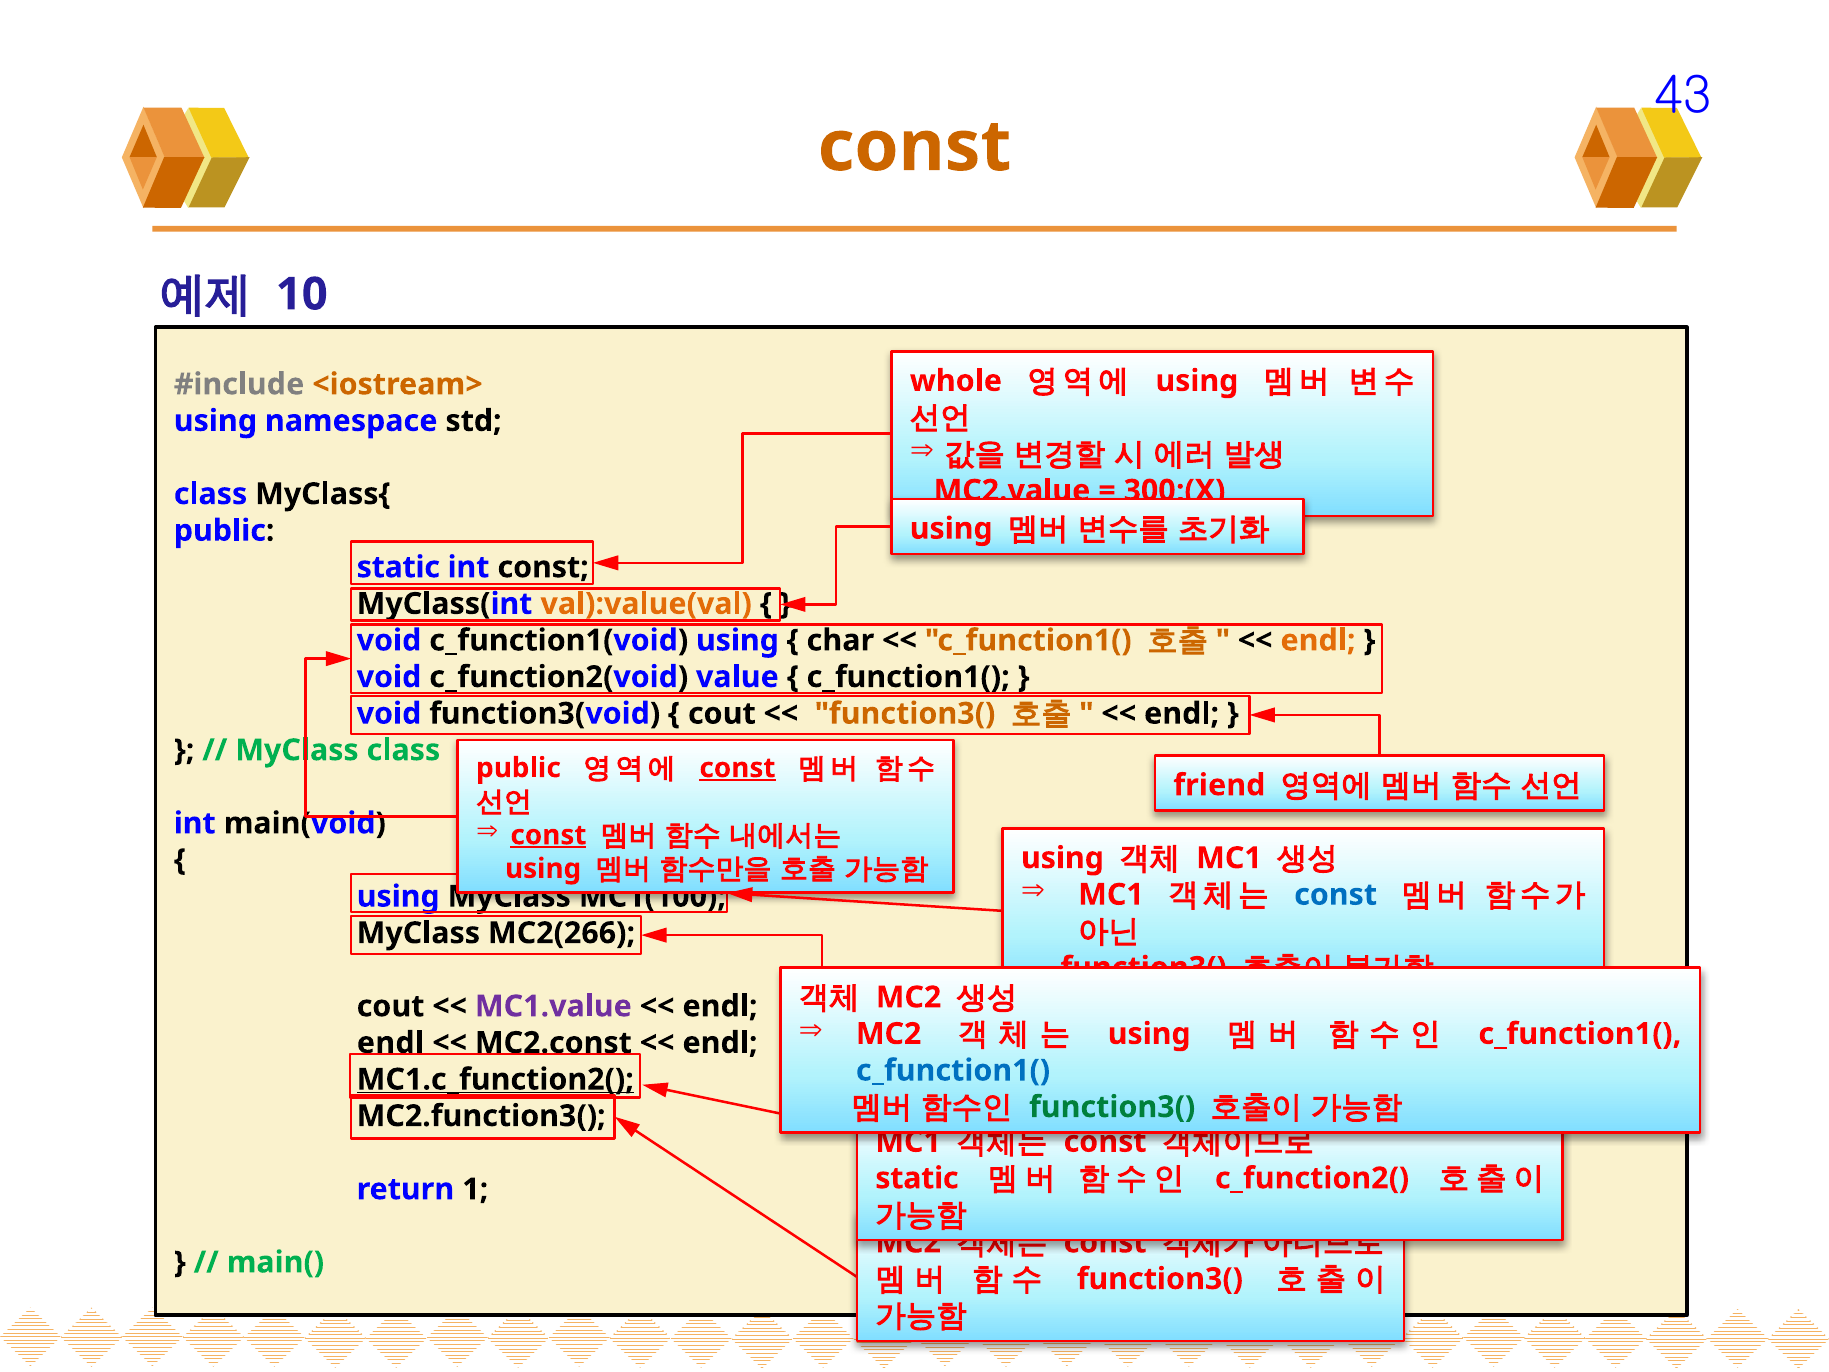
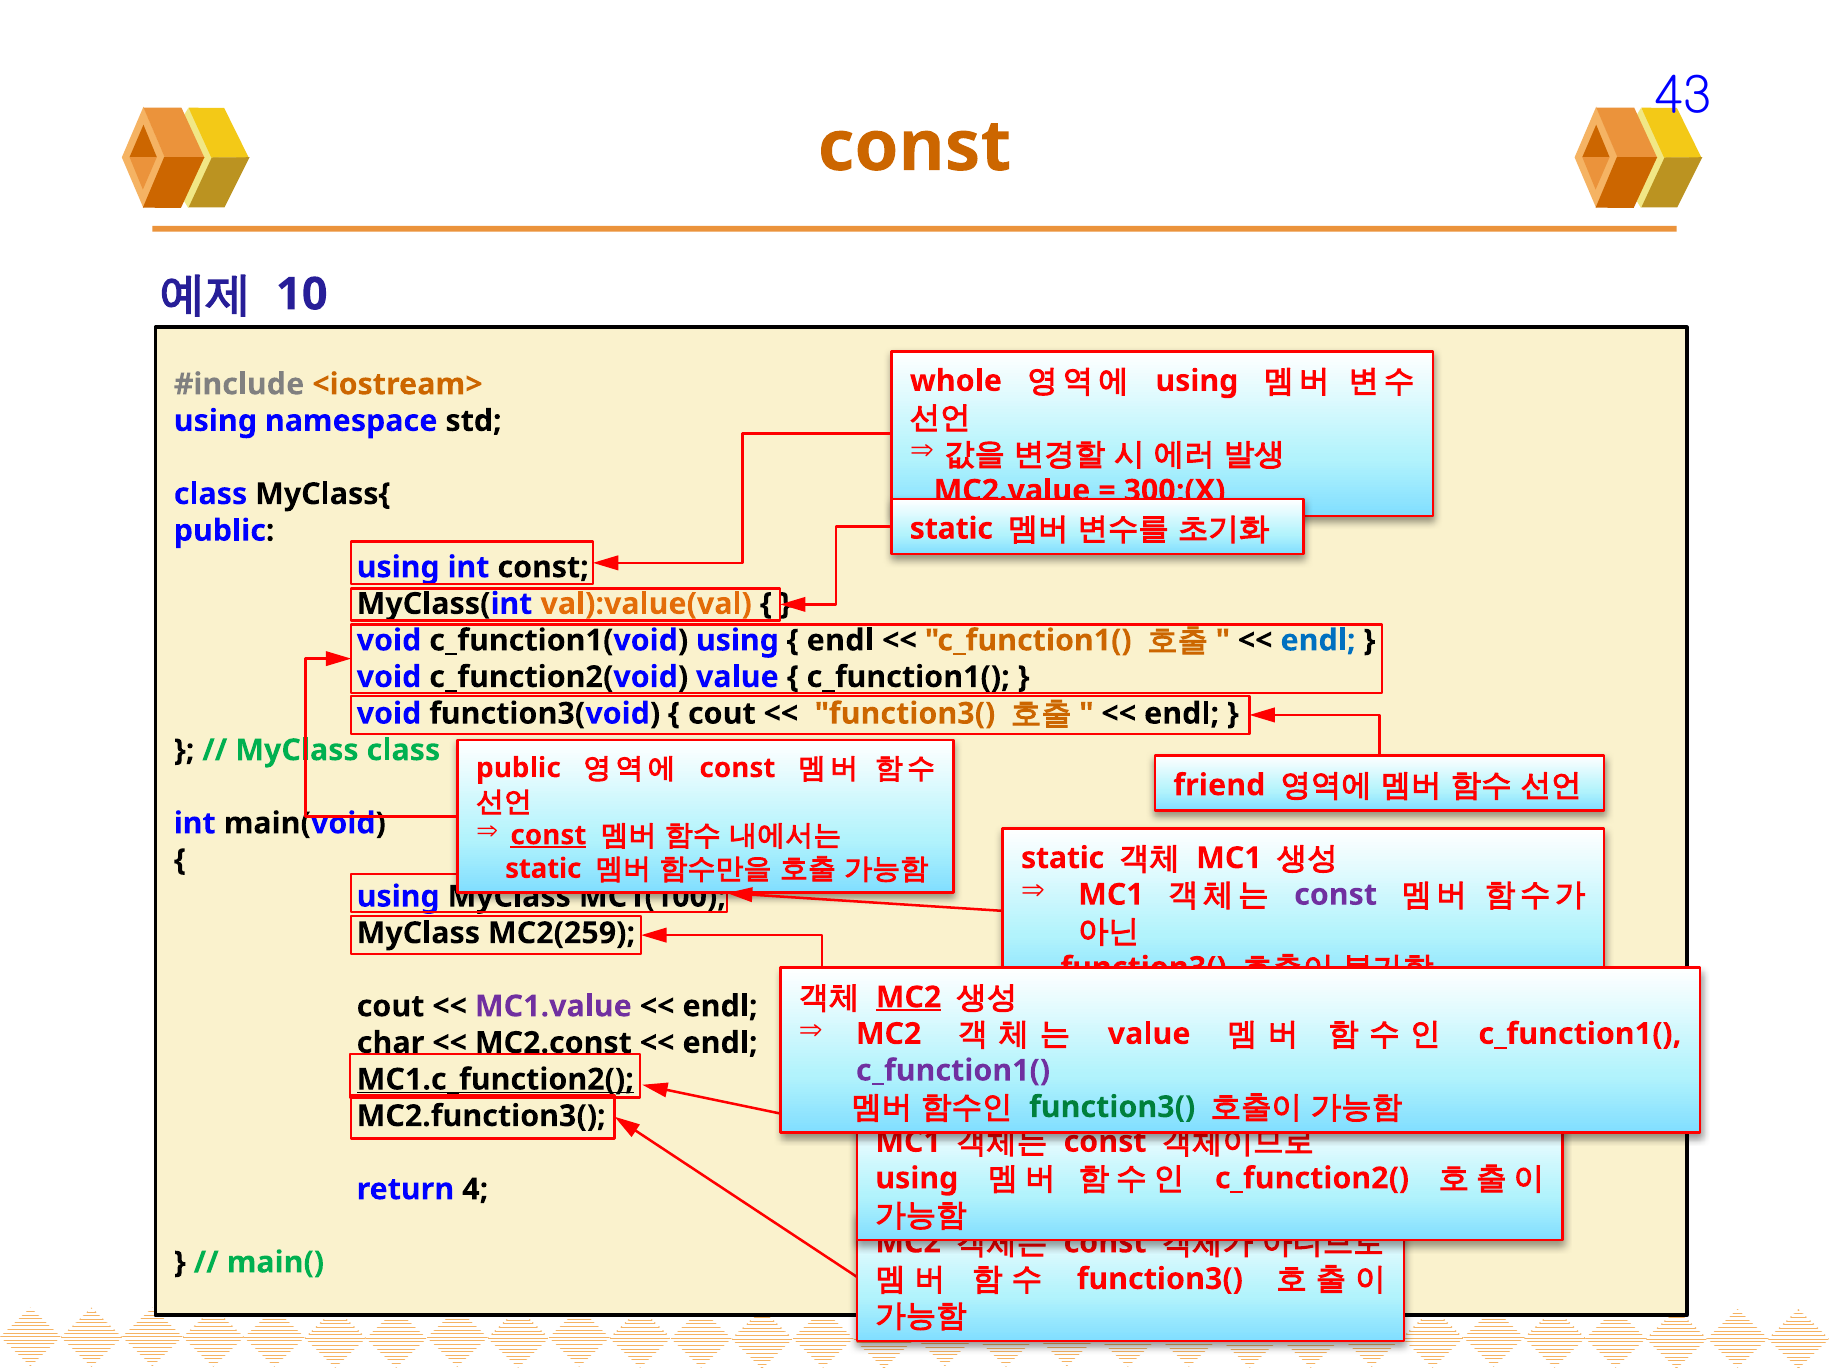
using at (951, 529): using -> static
static at (398, 567): static -> using
char at (840, 640): char -> endl
endl at (1318, 640) colour: orange -> blue
const at (737, 768) underline: present -> none
using at (1062, 858): using -> static
using at (543, 868): using -> static
const at (1336, 895) colour: blue -> purple
MC2(266: MC2(266 -> MC2(259
MC2 at (909, 997) underline: none -> present
using at (1149, 1034): using -> value
endl at (390, 1043): endl -> char
c_function1( at (953, 1070) colour: blue -> purple
static at (917, 1178): static -> using
1: 1 -> 4
